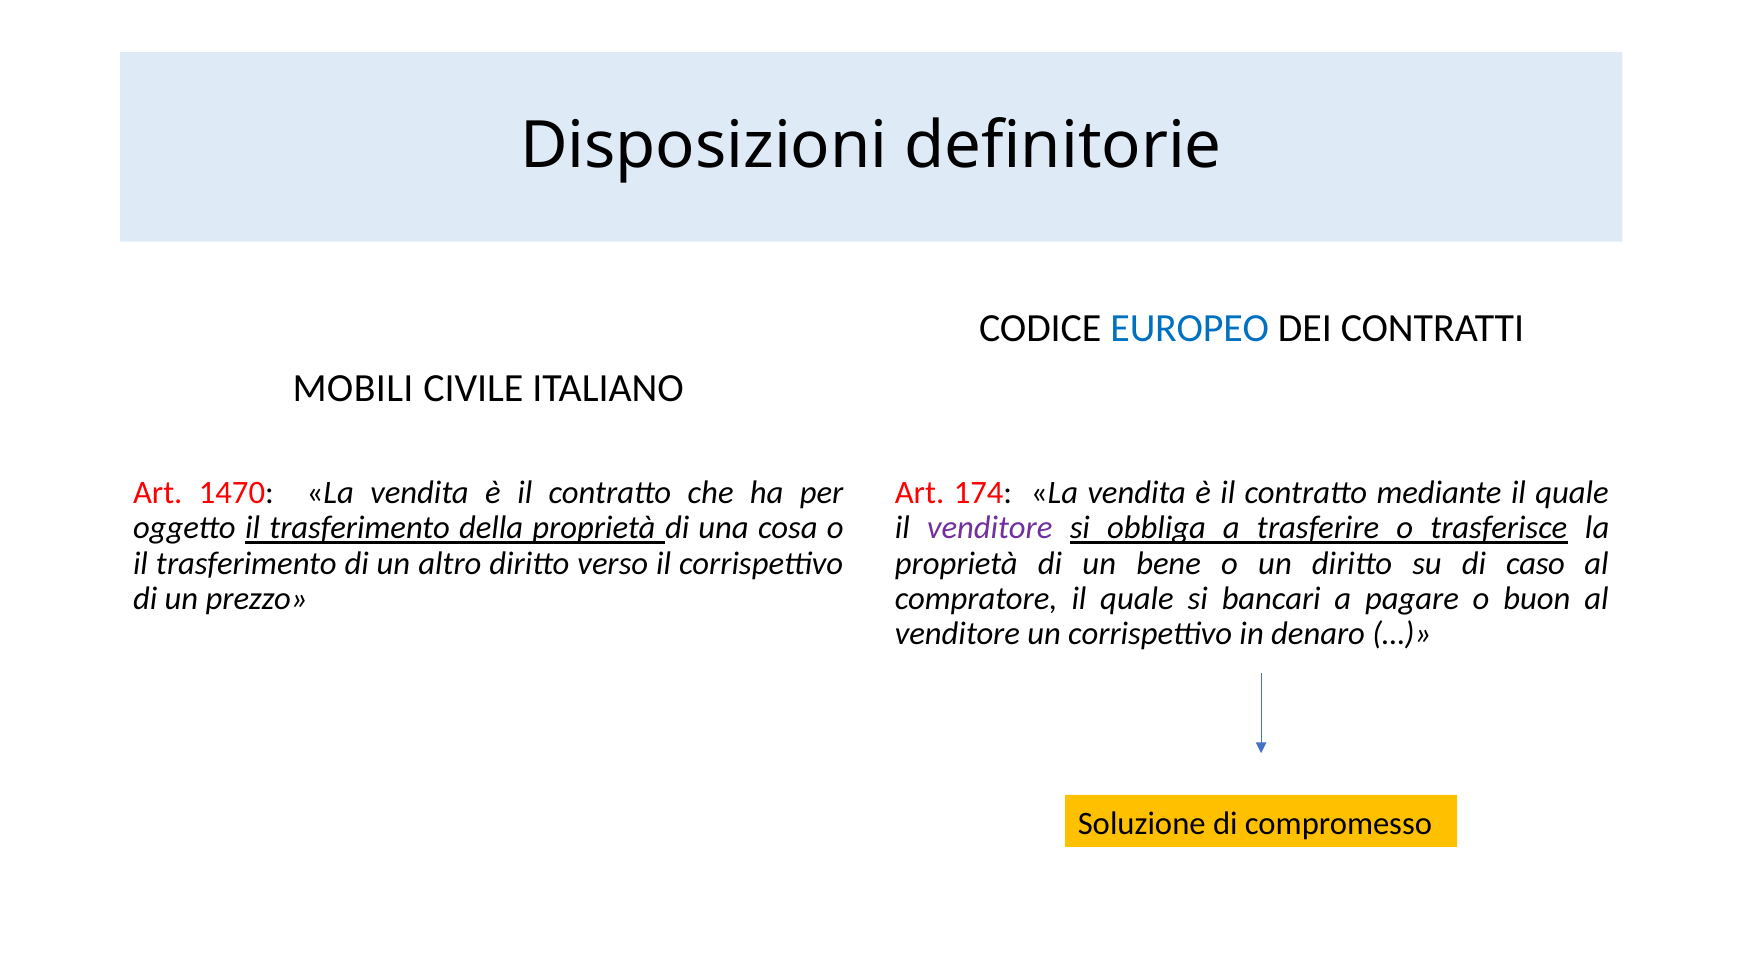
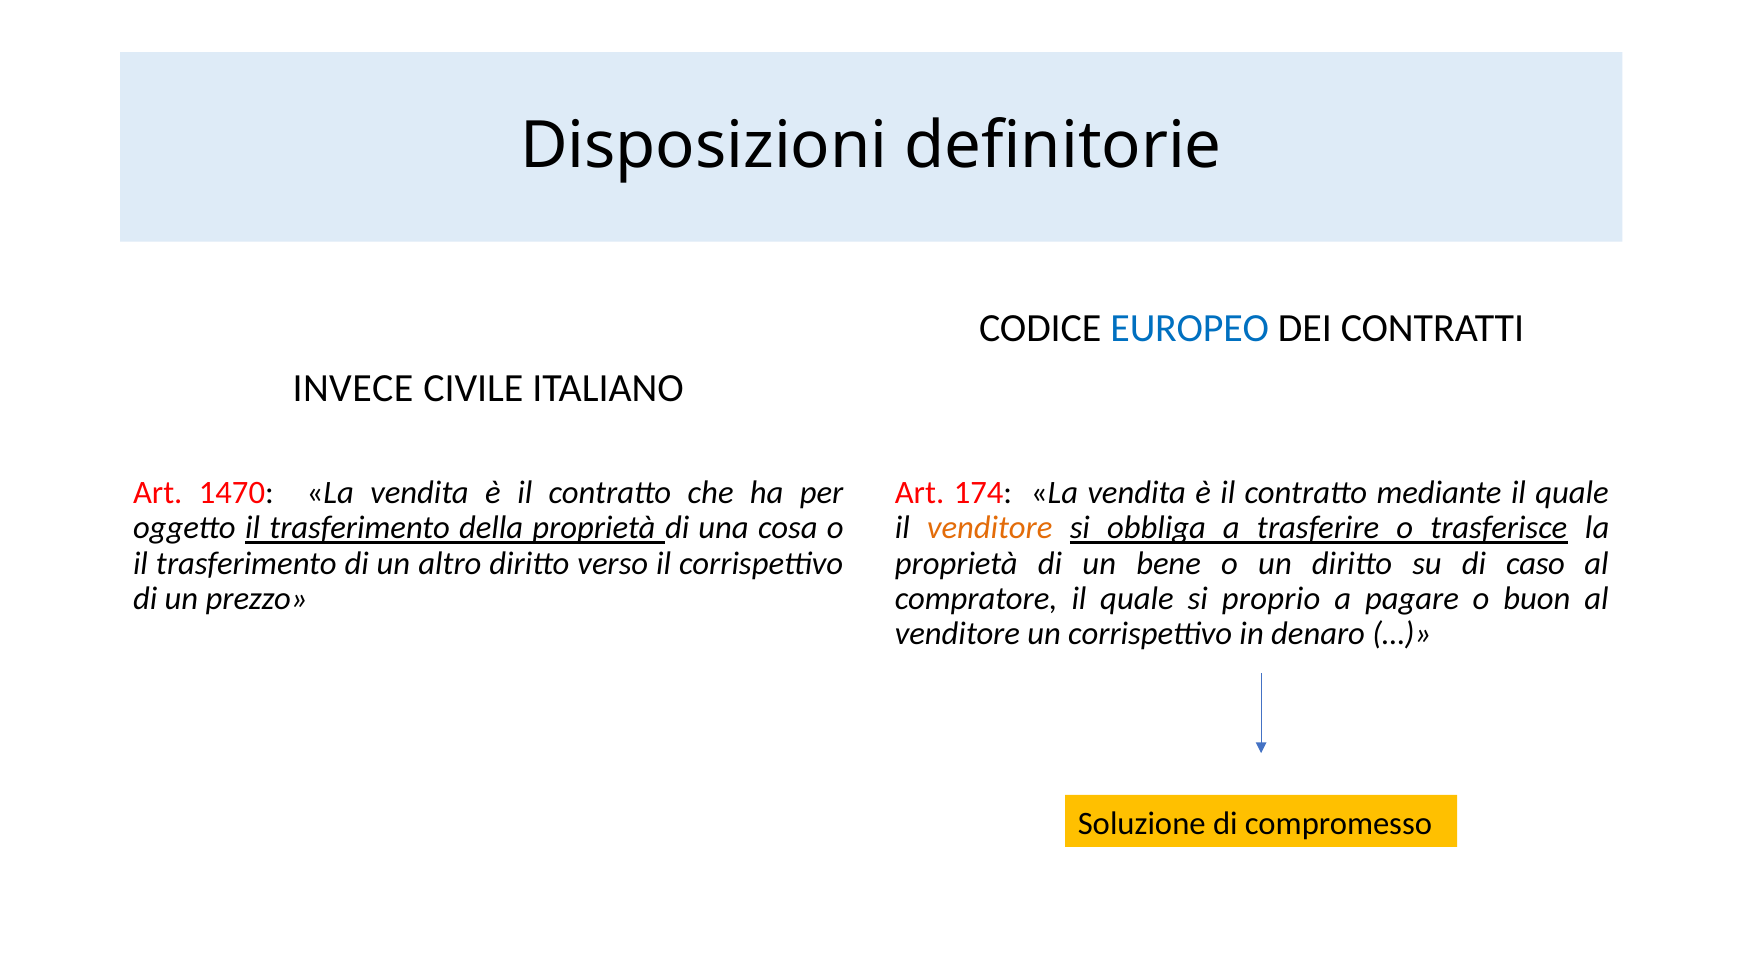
MOBILI: MOBILI -> INVECE
venditore at (990, 528) colour: purple -> orange
bancari: bancari -> proprio
